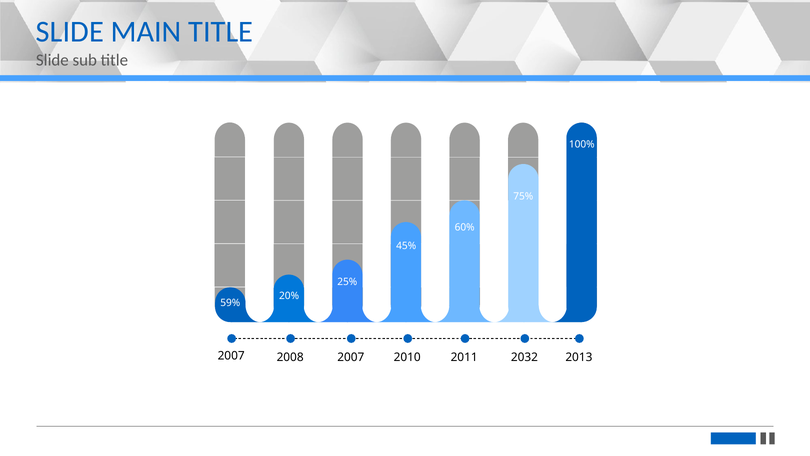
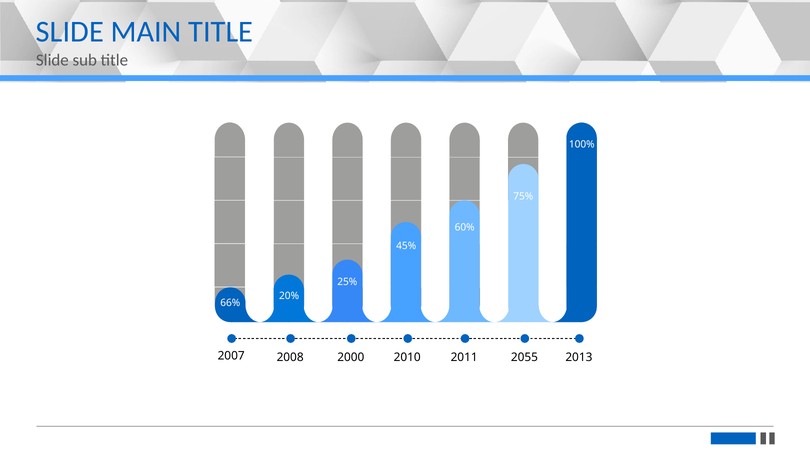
59%: 59% -> 66%
2008 2007: 2007 -> 2000
2032: 2032 -> 2055
